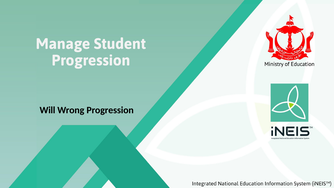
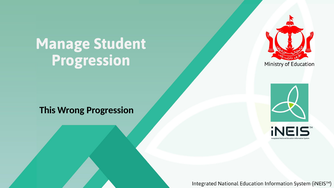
Will: Will -> This
